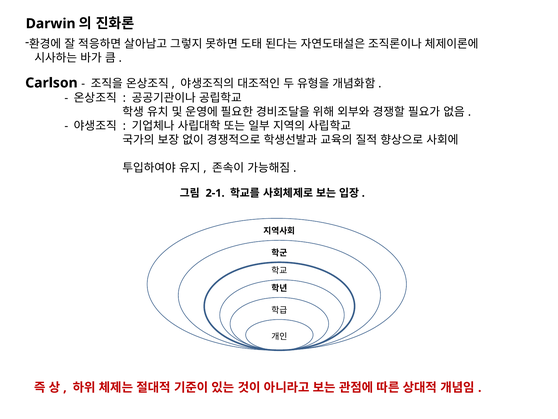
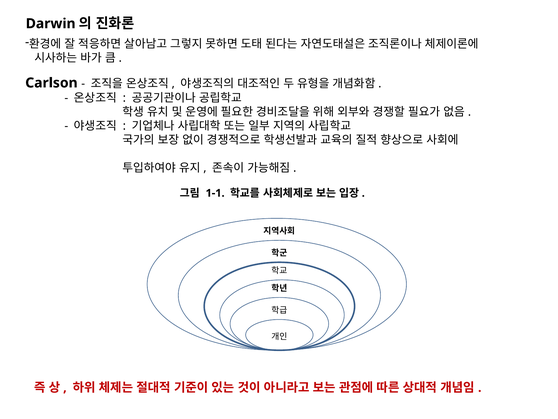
2-1: 2-1 -> 1-1
